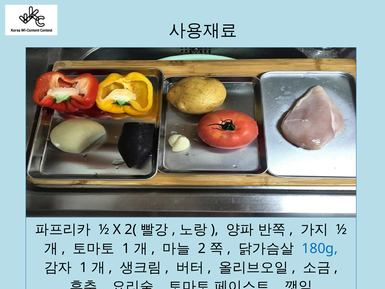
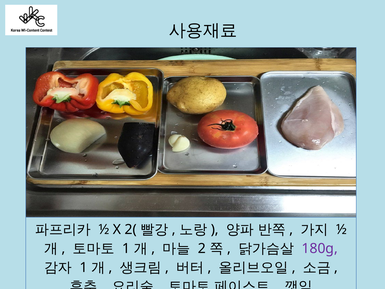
180g colour: blue -> purple
